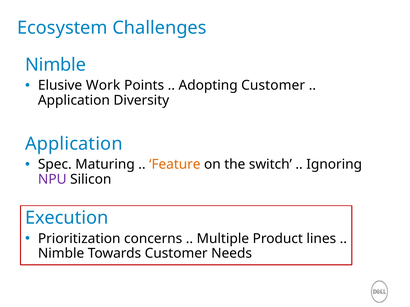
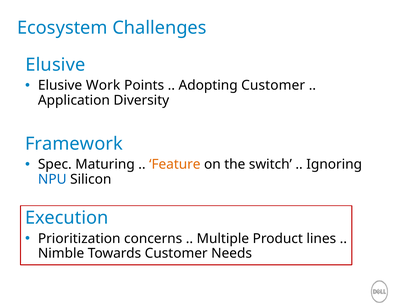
Nimble at (56, 65): Nimble -> Elusive
Application at (74, 144): Application -> Framework
NPU colour: purple -> blue
